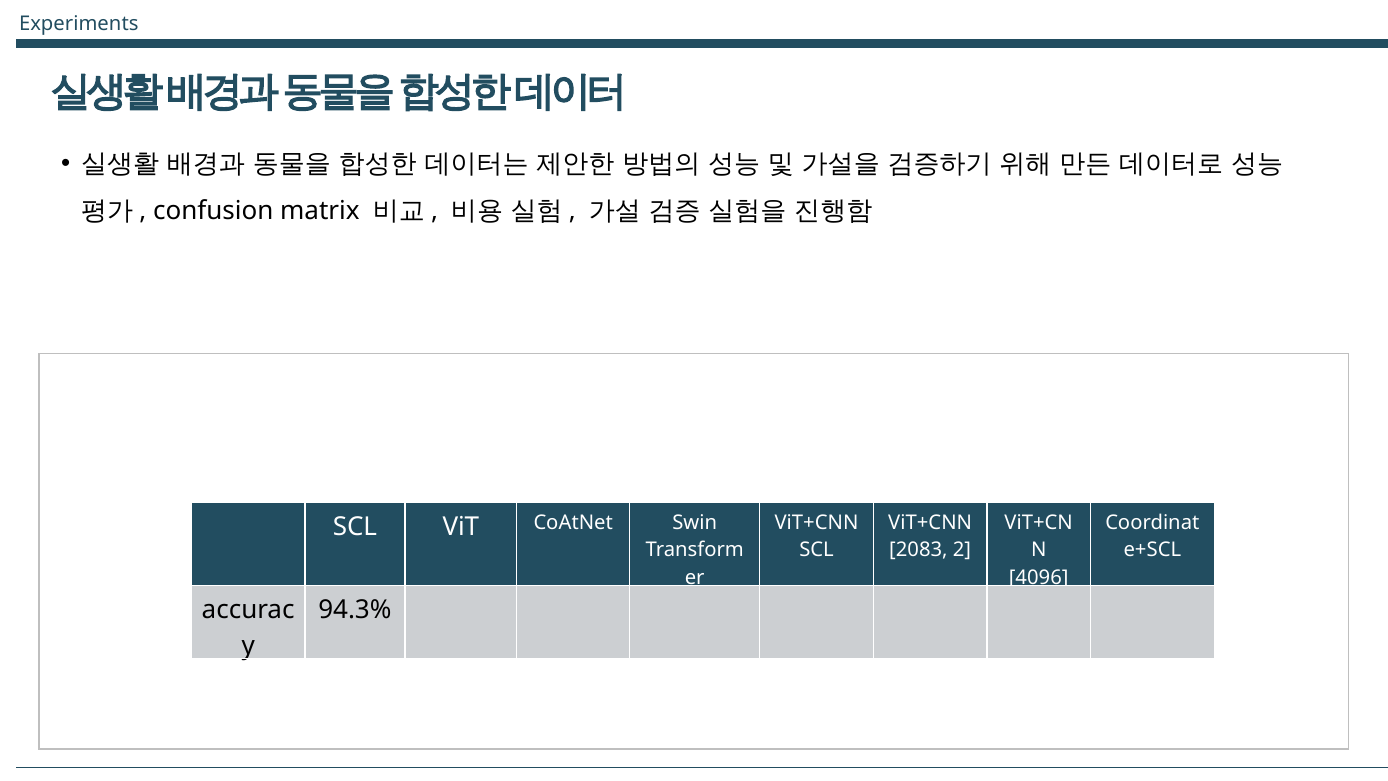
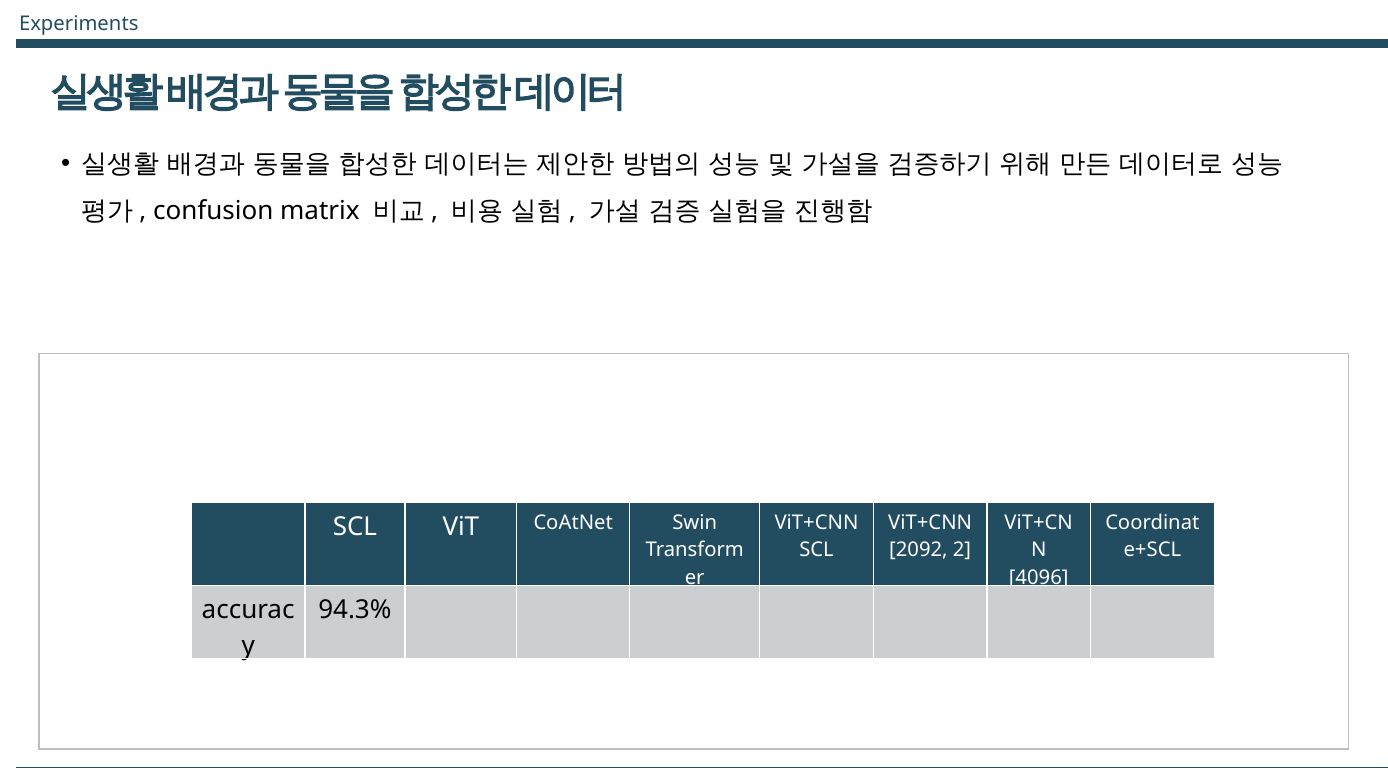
2083: 2083 -> 2092
